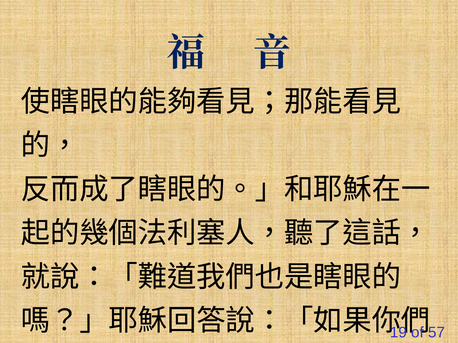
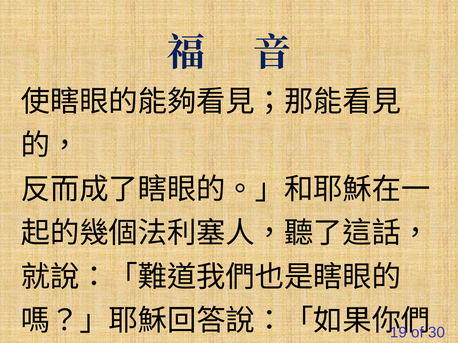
57: 57 -> 30
